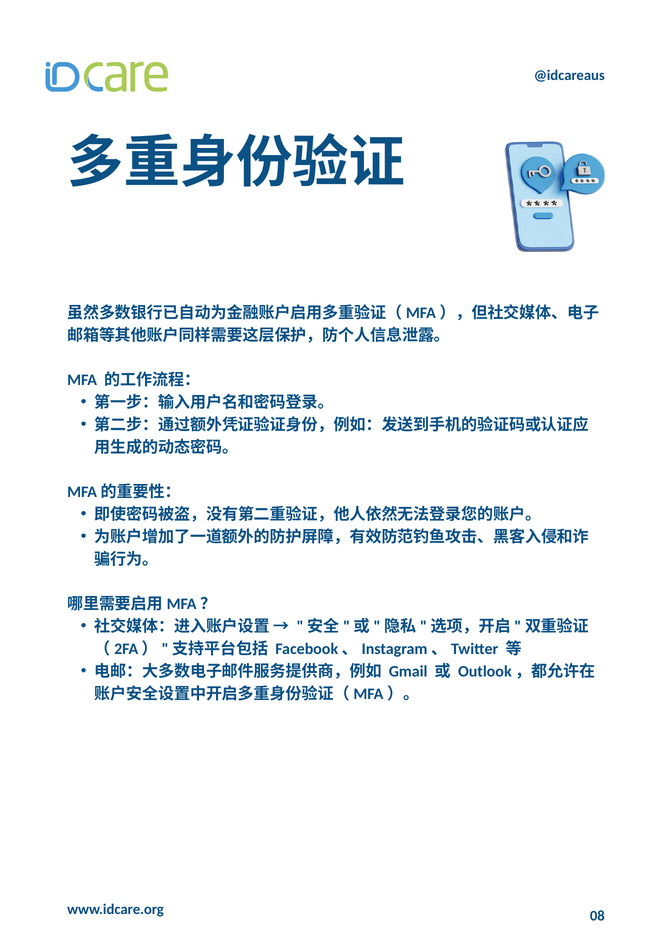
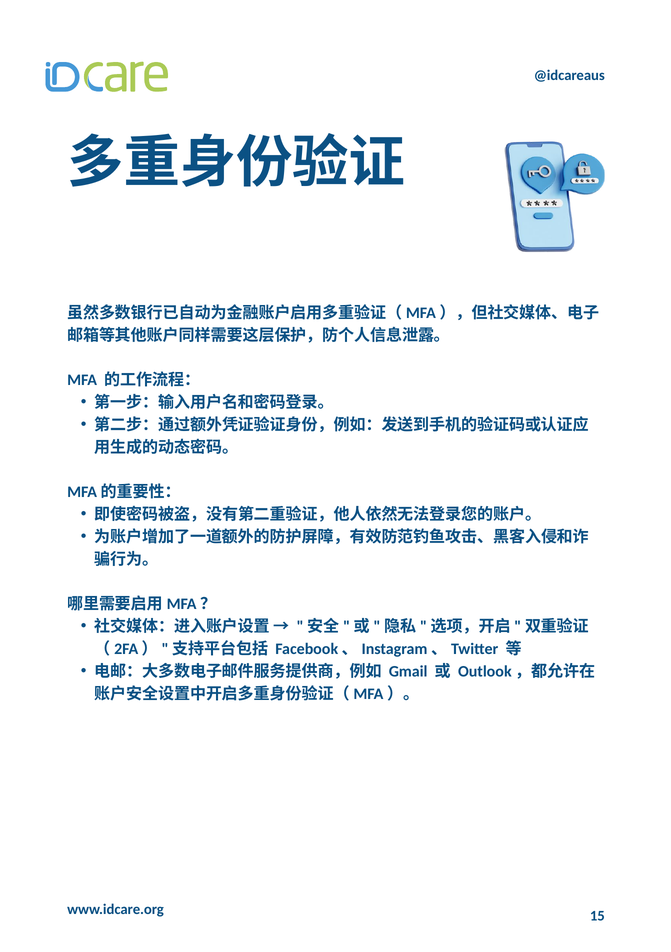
08: 08 -> 15
